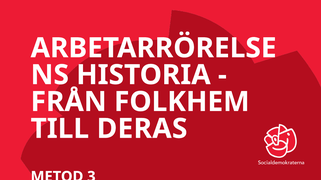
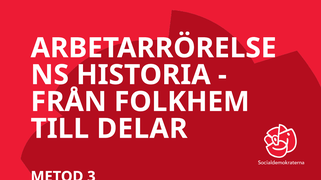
DERAS: DERAS -> DELAR
